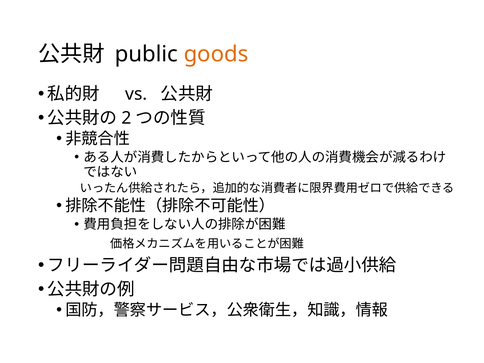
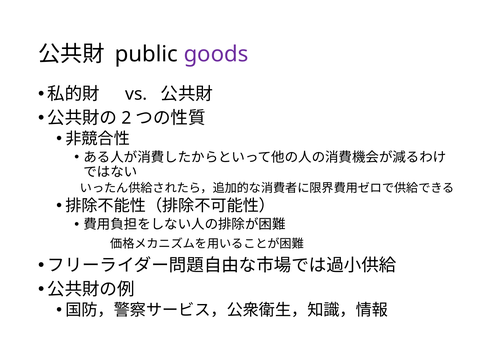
goods colour: orange -> purple
